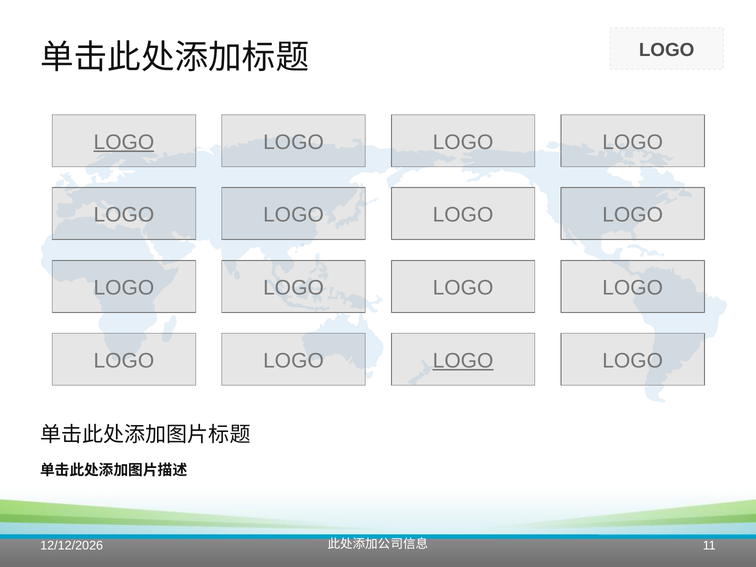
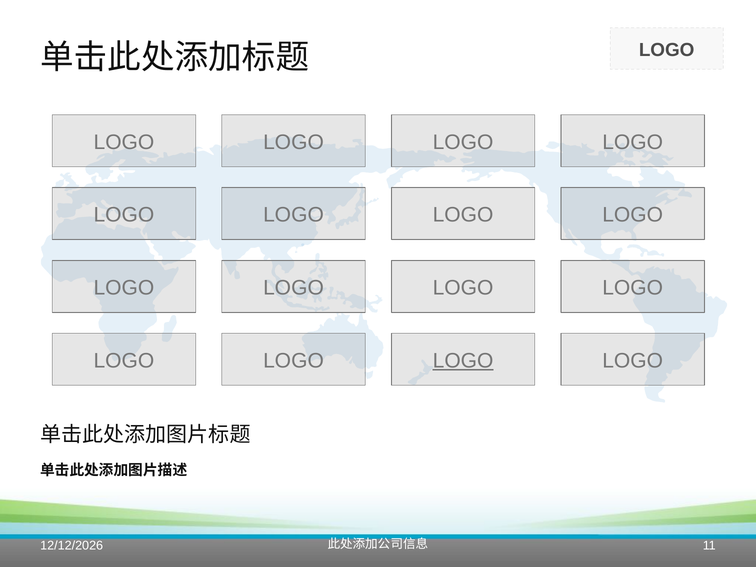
LOGO at (124, 142) underline: present -> none
